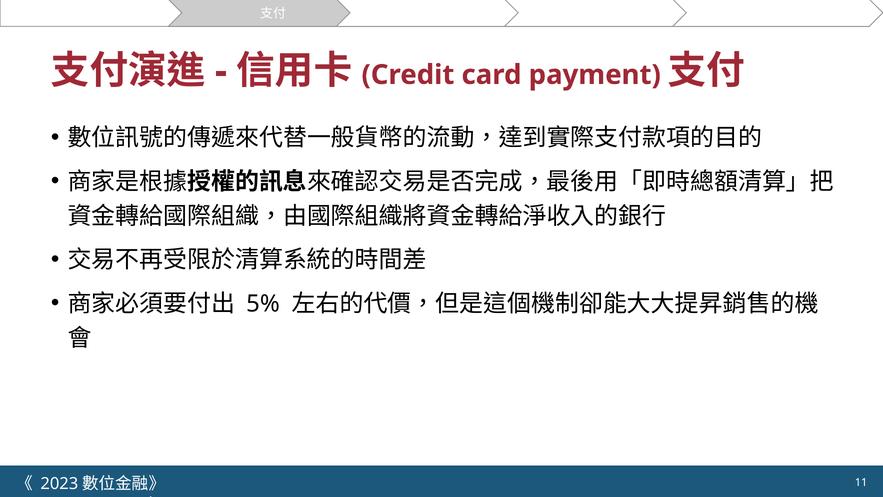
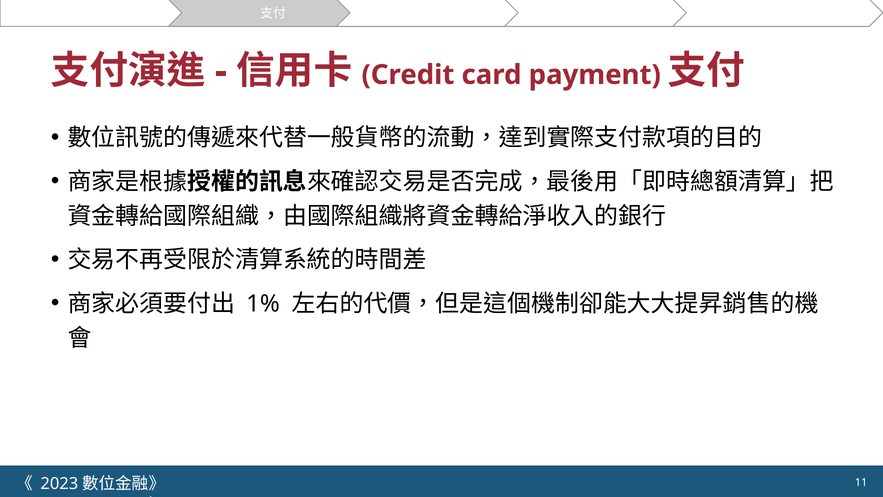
5%: 5% -> 1%
